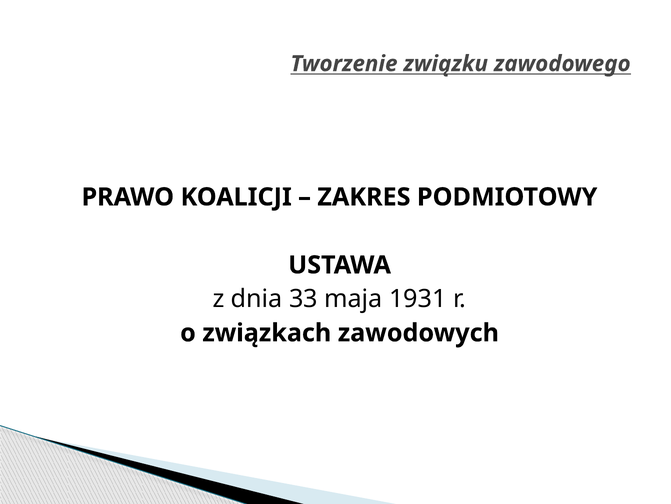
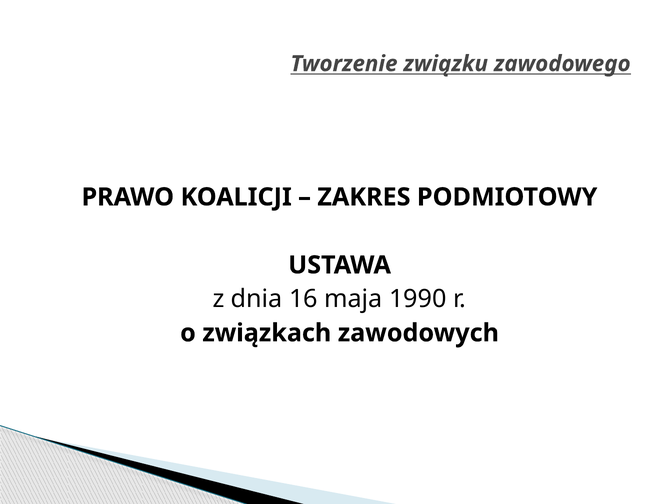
33: 33 -> 16
1931: 1931 -> 1990
